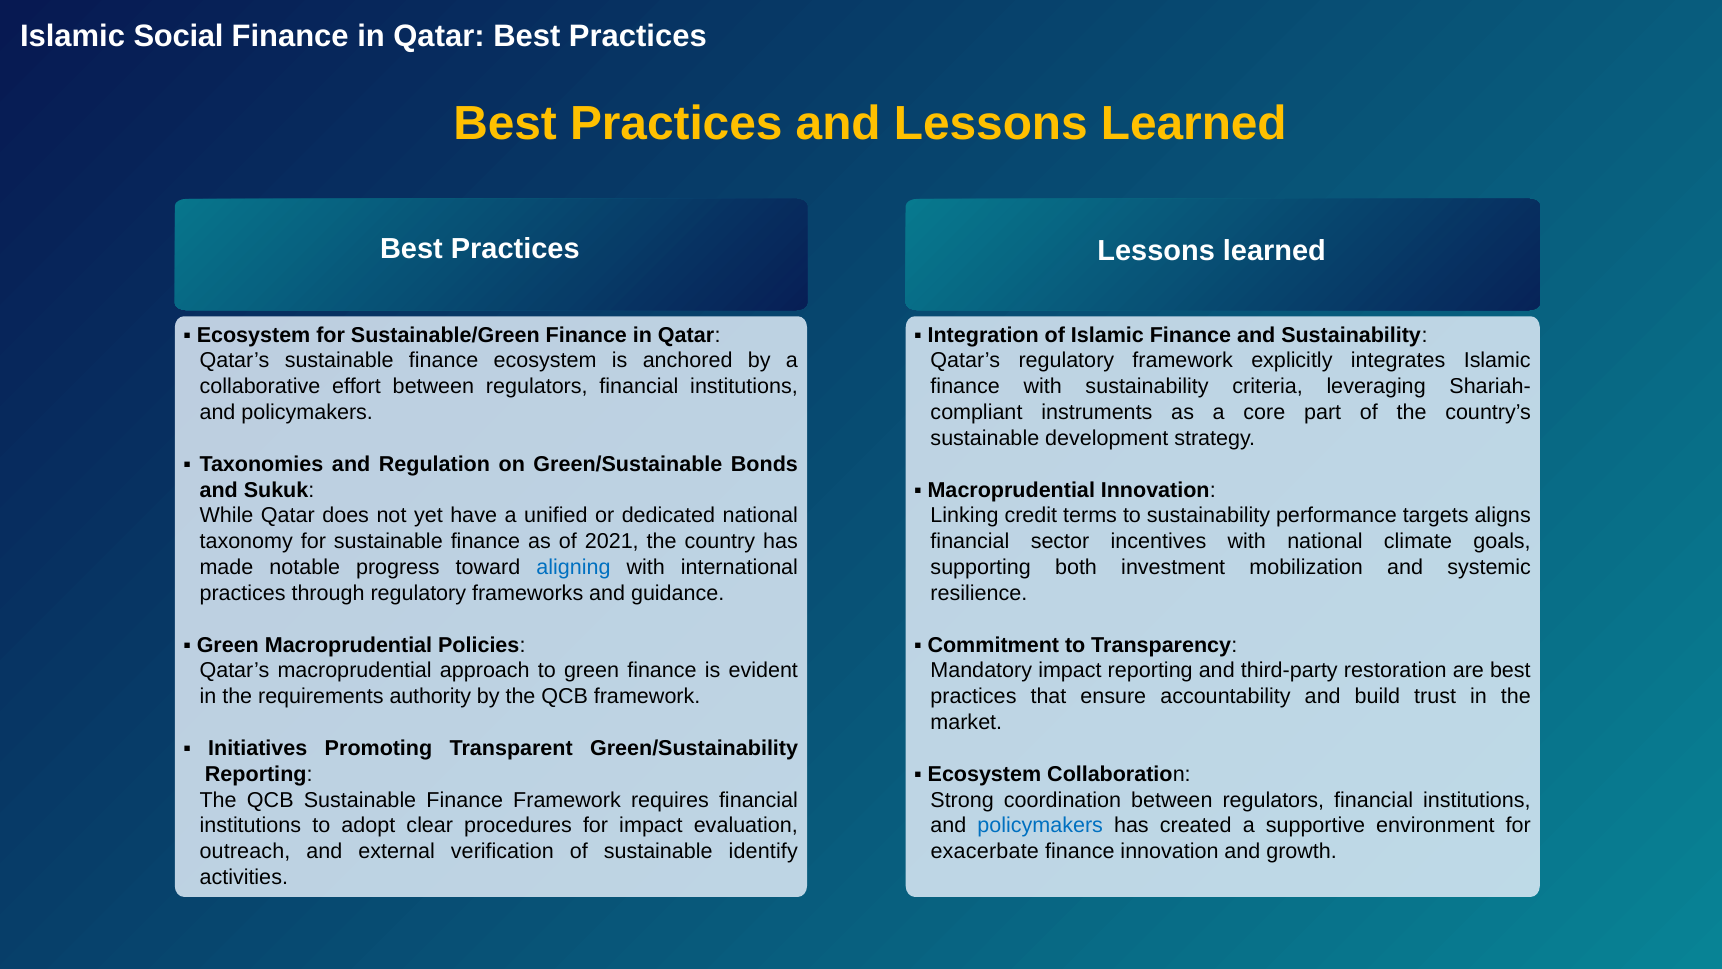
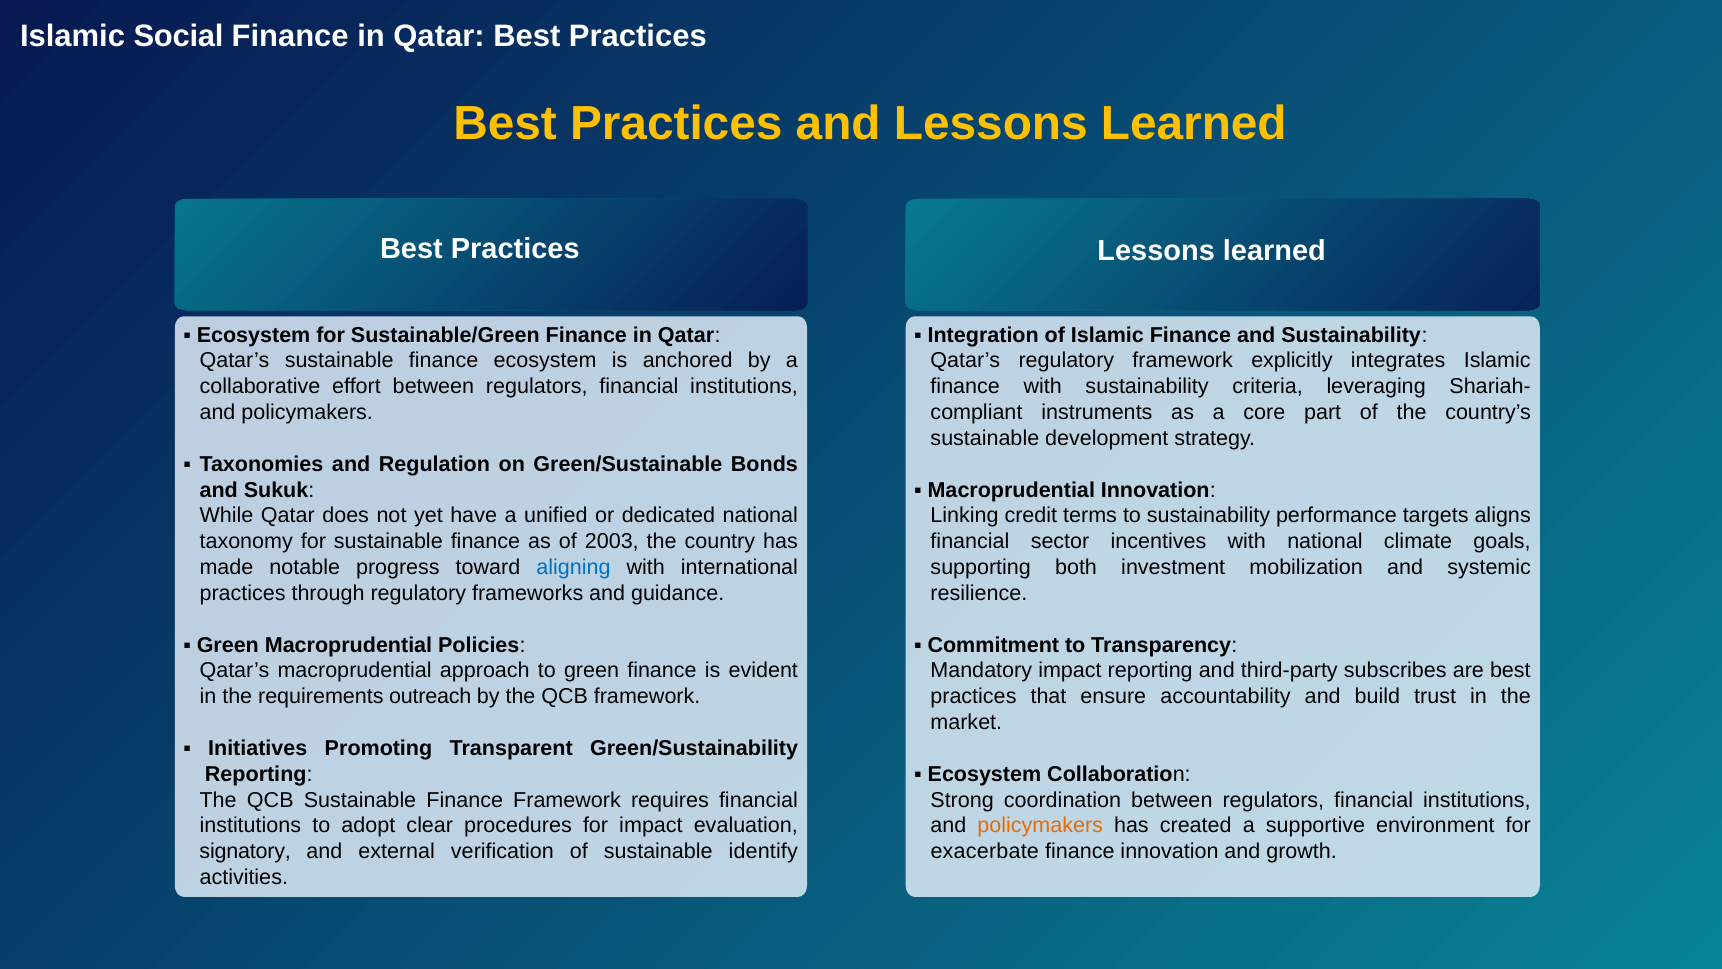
2021: 2021 -> 2003
restoration: restoration -> subscribes
authority: authority -> outreach
policymakers at (1040, 826) colour: blue -> orange
outreach: outreach -> signatory
